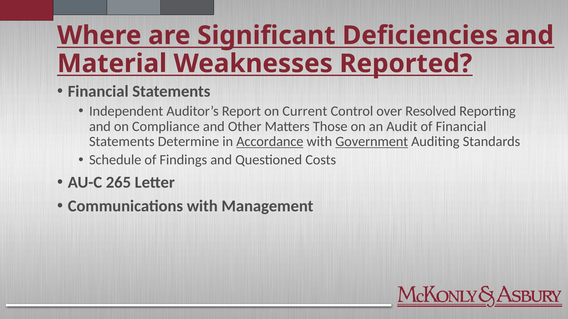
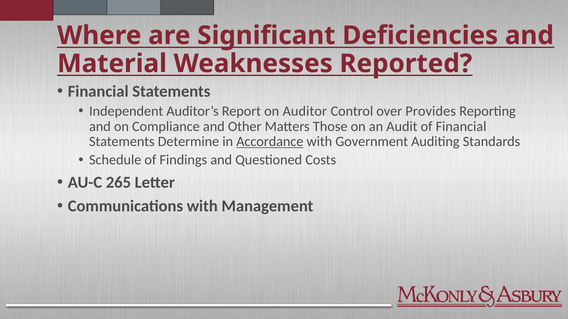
Current: Current -> Auditor
Resolved: Resolved -> Provides
Government underline: present -> none
